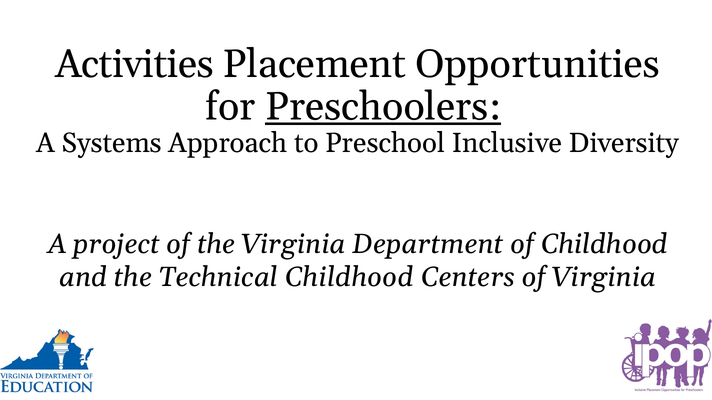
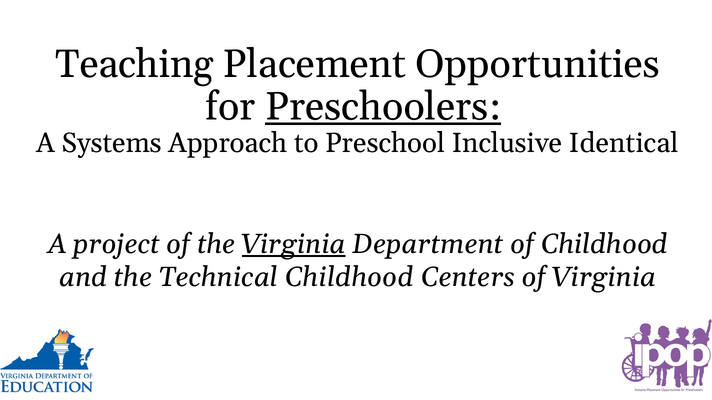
Activities: Activities -> Teaching
Diversity: Diversity -> Identical
Virginia at (294, 244) underline: none -> present
